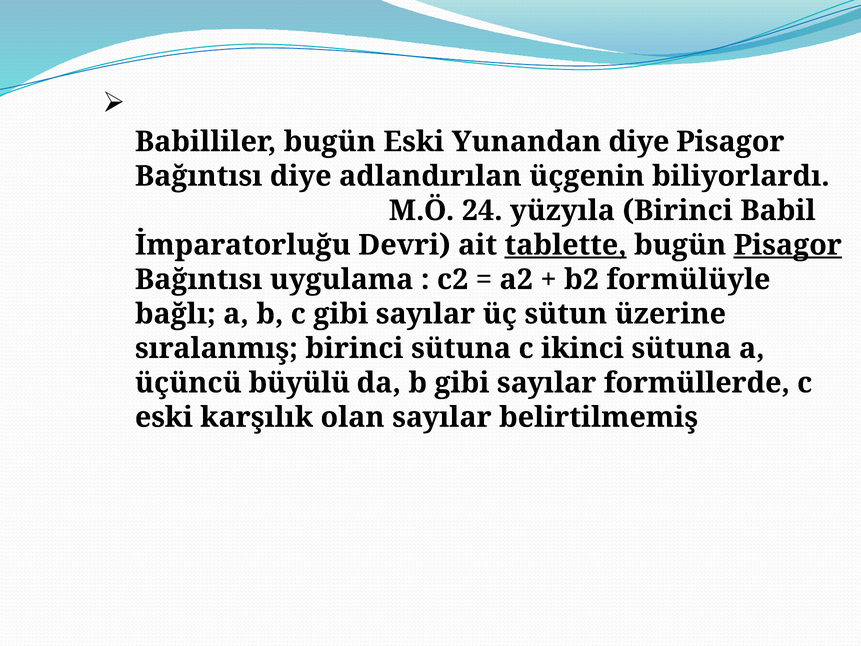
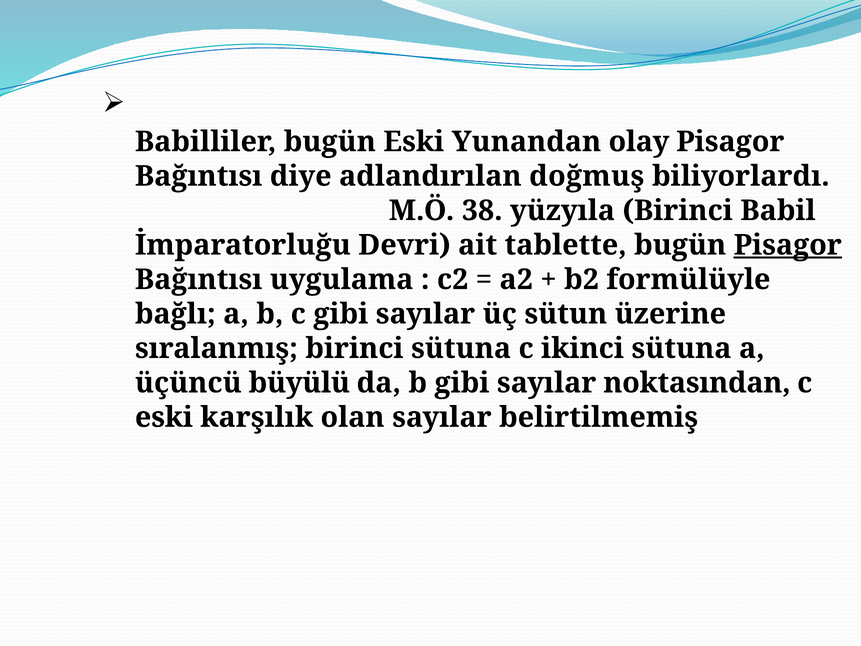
Yunandan diye: diye -> olay
üçgenin: üçgenin -> doğmuş
24: 24 -> 38
tablette underline: present -> none
formüllerde: formüllerde -> noktasından
